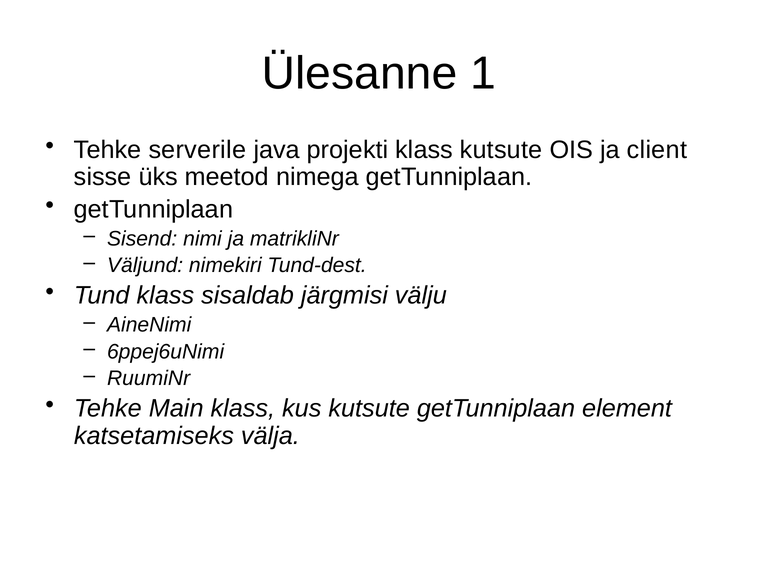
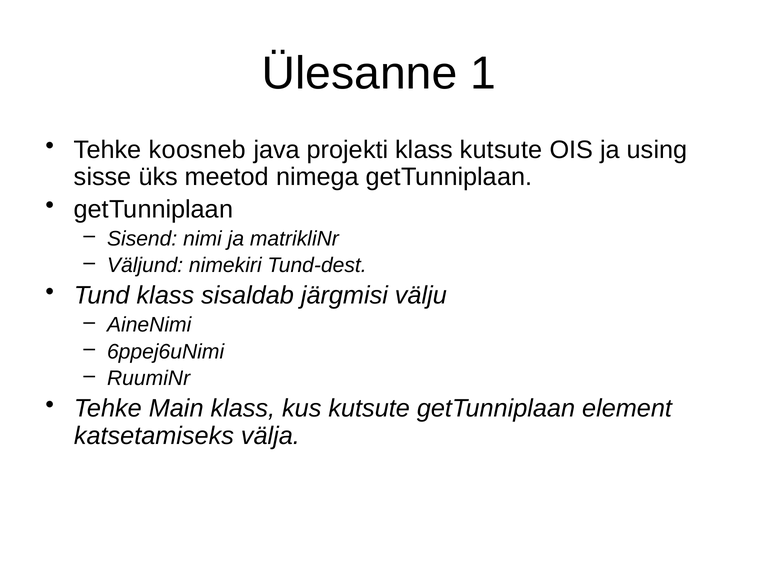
serverile: serverile -> koosneb
client: client -> using
